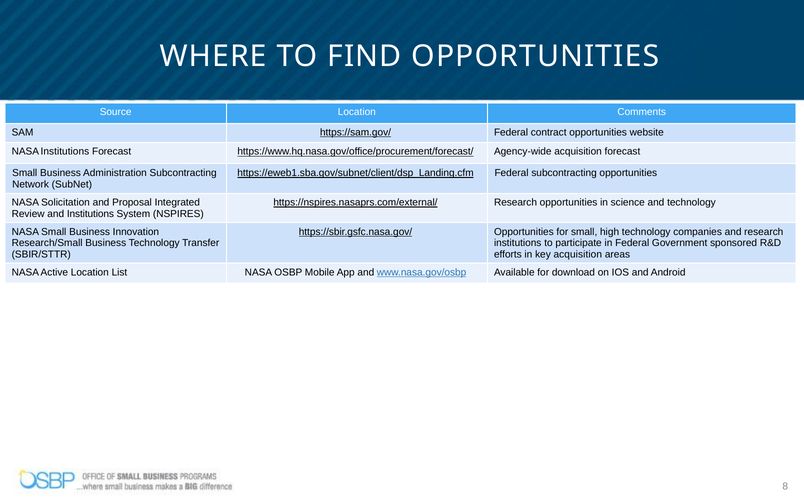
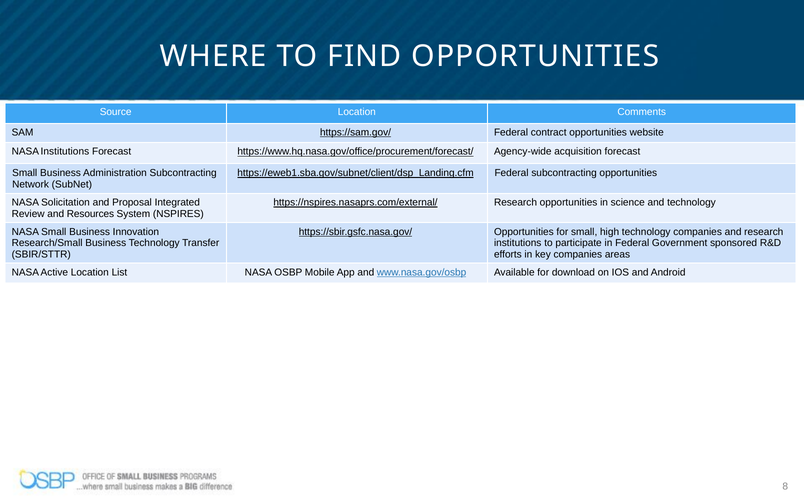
and Institutions: Institutions -> Resources
key acquisition: acquisition -> companies
